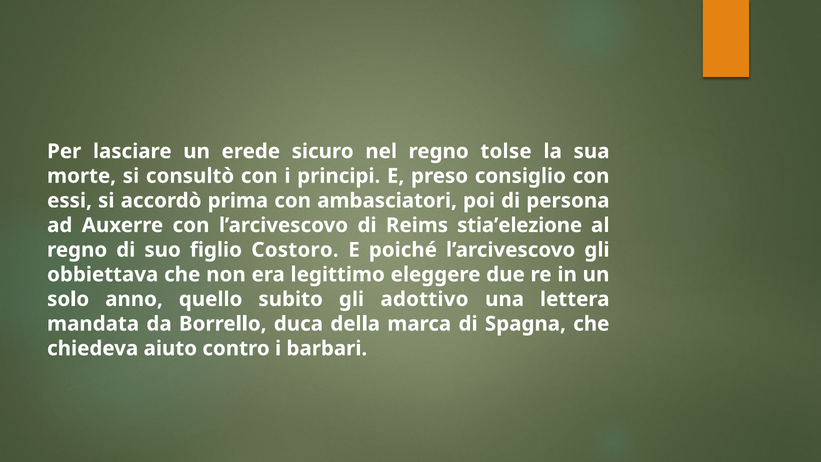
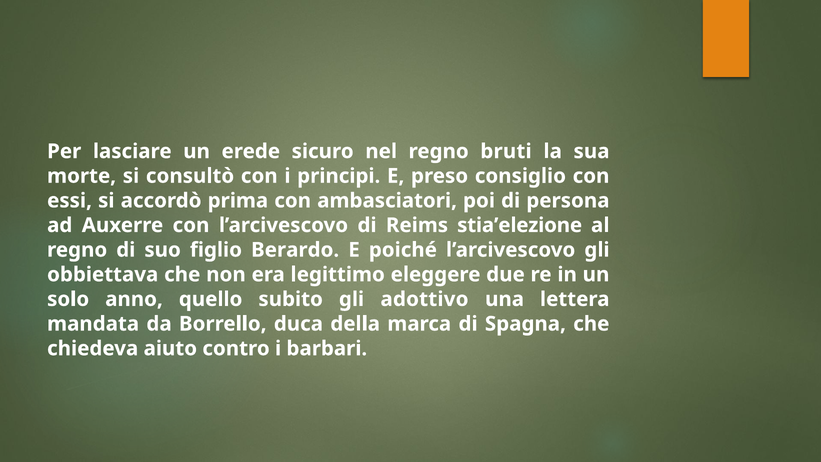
tolse: tolse -> bruti
Costoro: Costoro -> Berardo
